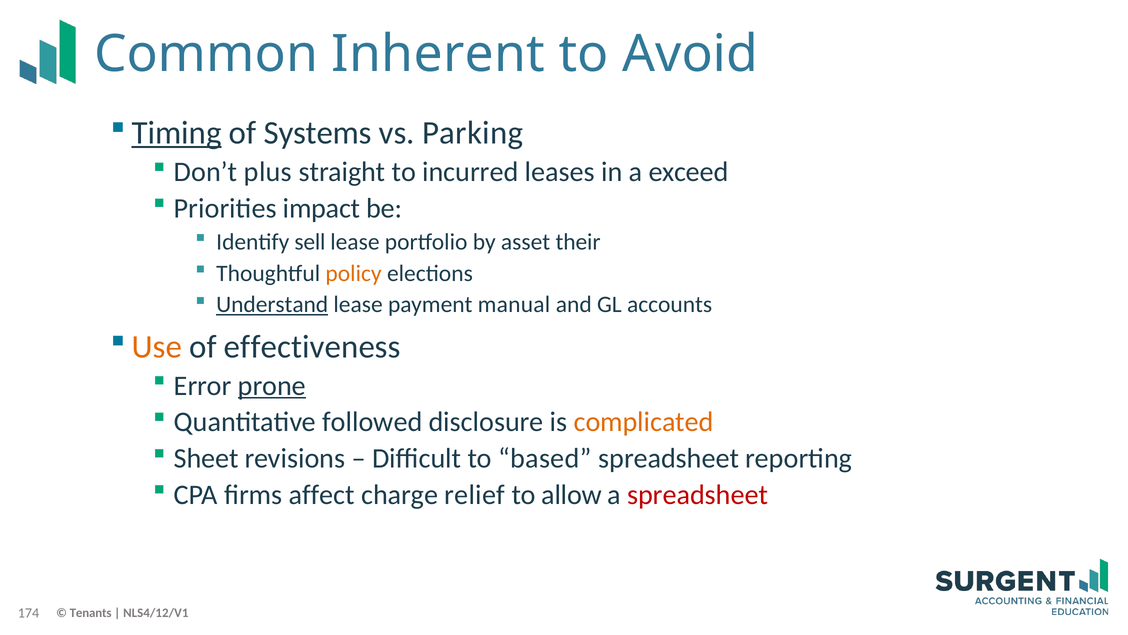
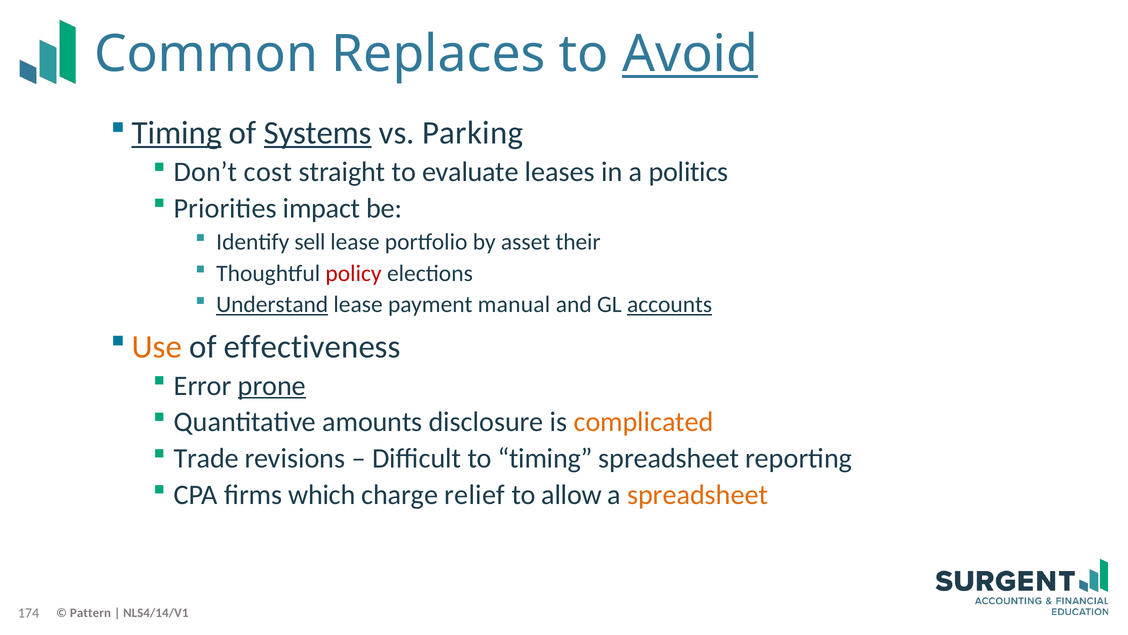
Inherent: Inherent -> Replaces
Avoid underline: none -> present
Systems underline: none -> present
plus: plus -> cost
incurred: incurred -> evaluate
exceed: exceed -> politics
policy colour: orange -> red
accounts underline: none -> present
followed: followed -> amounts
Sheet: Sheet -> Trade
to based: based -> timing
affect: affect -> which
spreadsheet at (698, 494) colour: red -> orange
Tenants: Tenants -> Pattern
NLS4/12/V1: NLS4/12/V1 -> NLS4/14/V1
